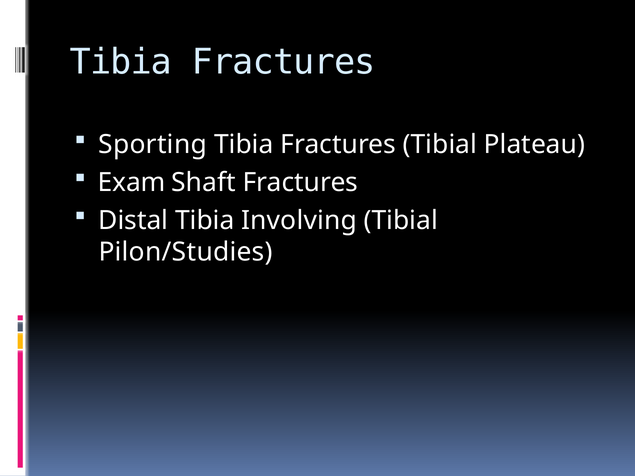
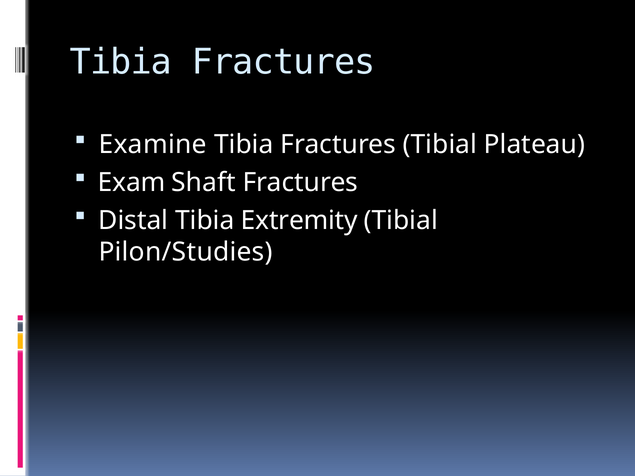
Sporting: Sporting -> Examine
Involving: Involving -> Extremity
